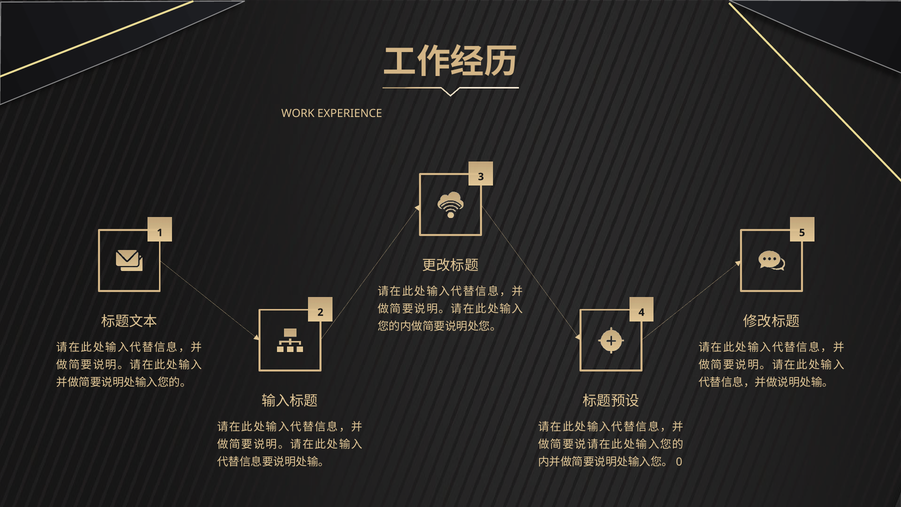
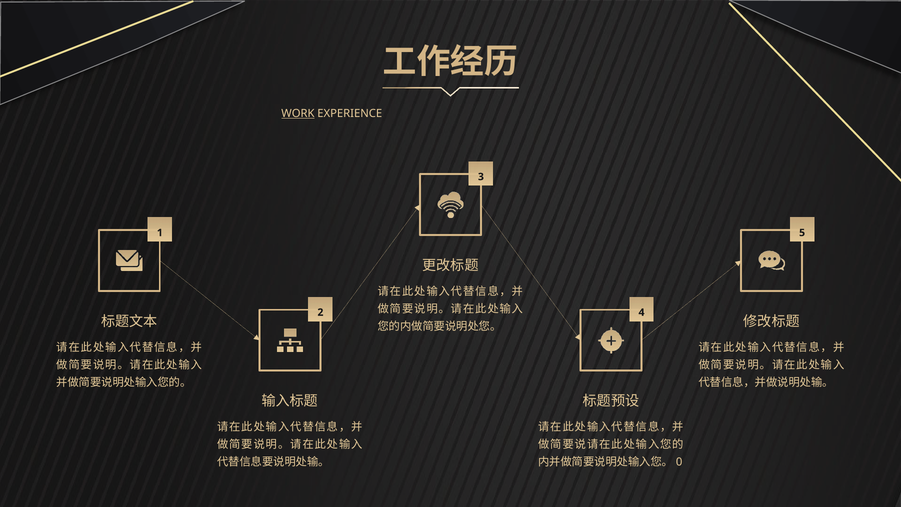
WORK underline: none -> present
